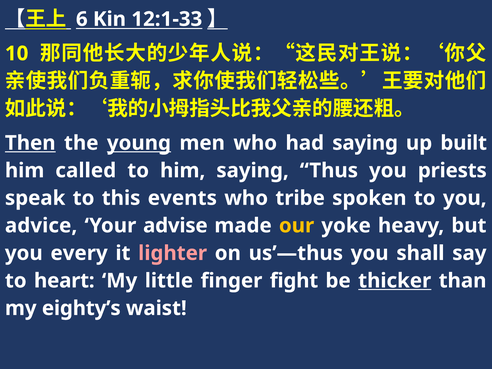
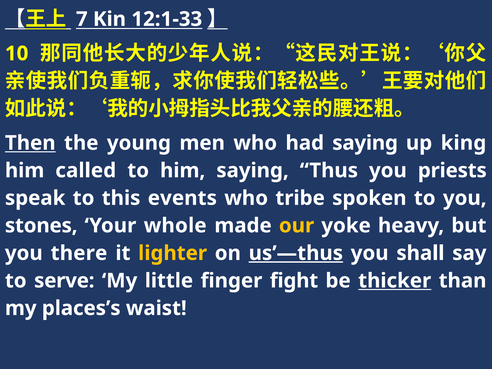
6: 6 -> 7
young underline: present -> none
built: built -> king
advice: advice -> stones
advise: advise -> whole
every: every -> there
lighter colour: pink -> yellow
us’—thus underline: none -> present
heart: heart -> serve
eighty’s: eighty’s -> places’s
